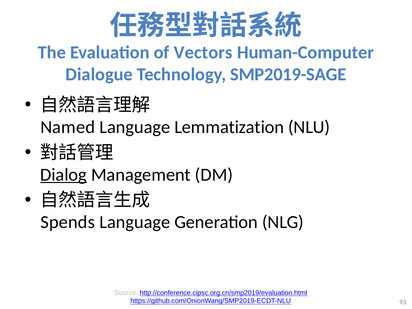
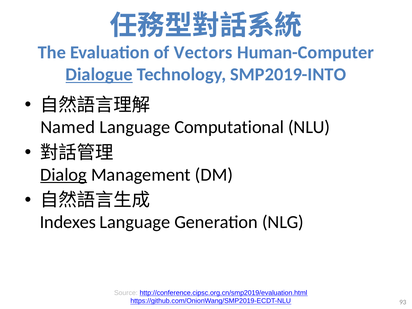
Dialogue underline: none -> present
SMP2019-SAGE: SMP2019-SAGE -> SMP2019-INTO
Lemmatization: Lemmatization -> Computational
Spends: Spends -> Indexes
